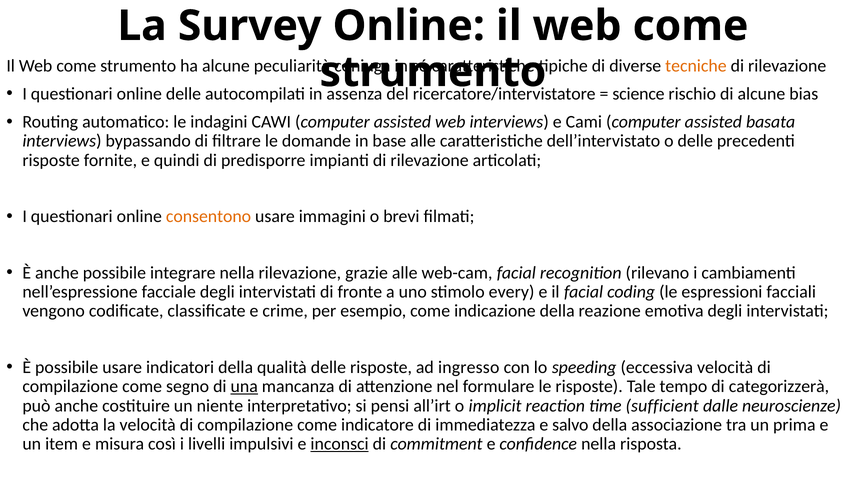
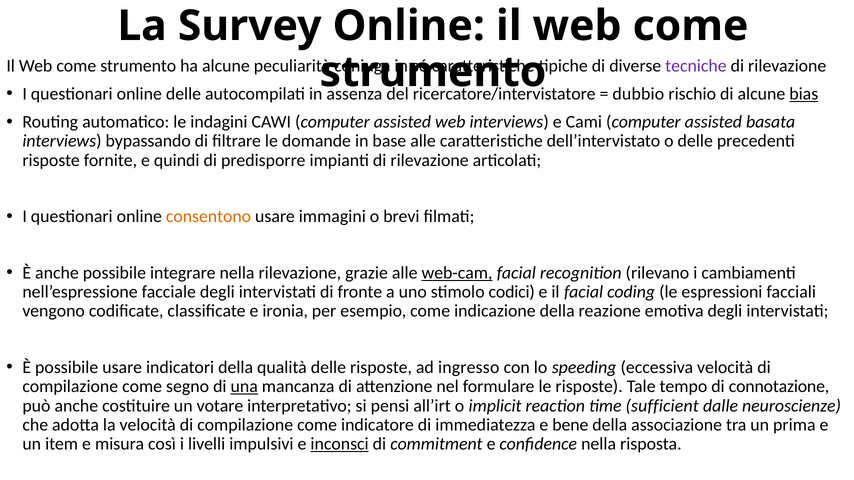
tecniche colour: orange -> purple
science: science -> dubbio
bias underline: none -> present
web-cam underline: none -> present
every: every -> codici
crime: crime -> ironia
categorizzerà: categorizzerà -> connotazione
niente: niente -> votare
salvo: salvo -> bene
